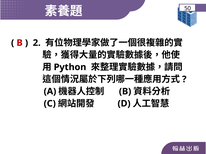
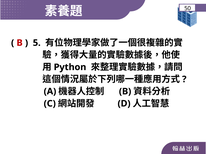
2: 2 -> 5
